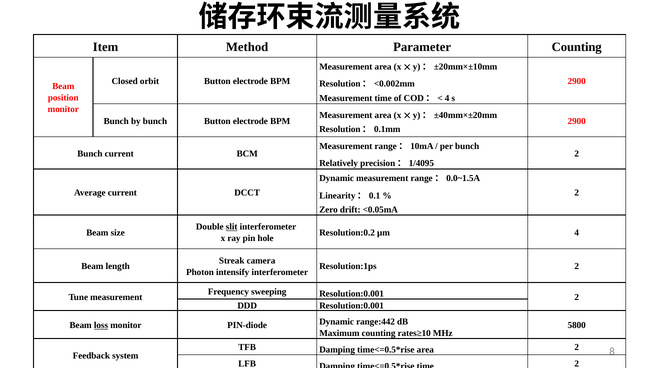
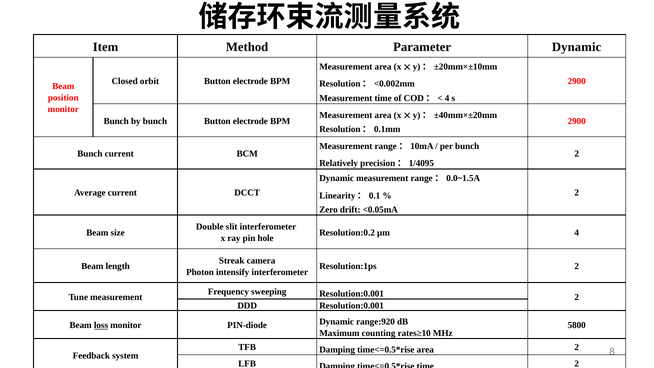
Parameter Counting: Counting -> Dynamic
slit underline: present -> none
range:442: range:442 -> range:920
